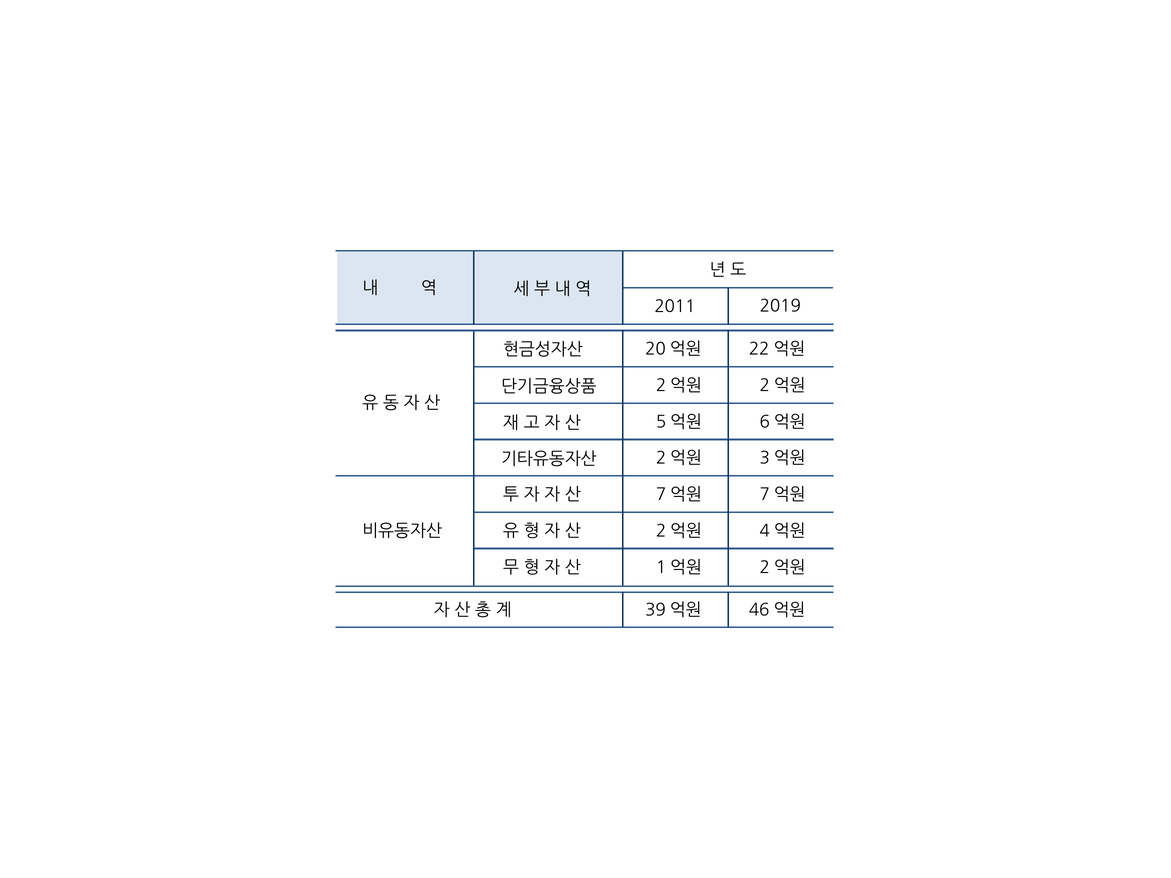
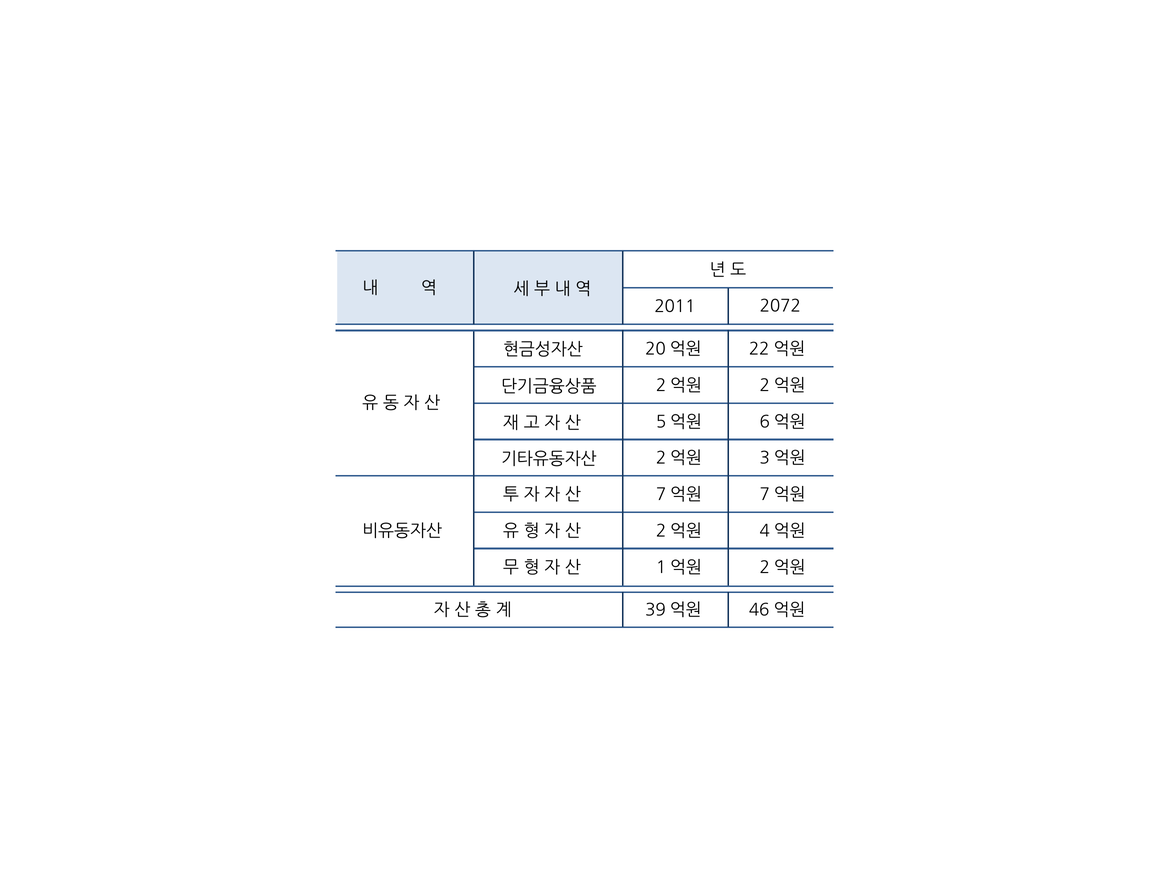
2019: 2019 -> 2072
